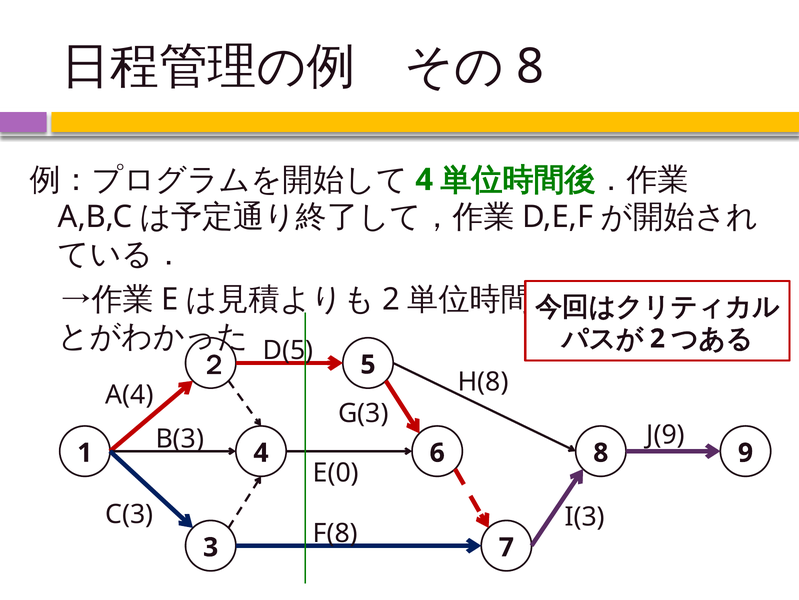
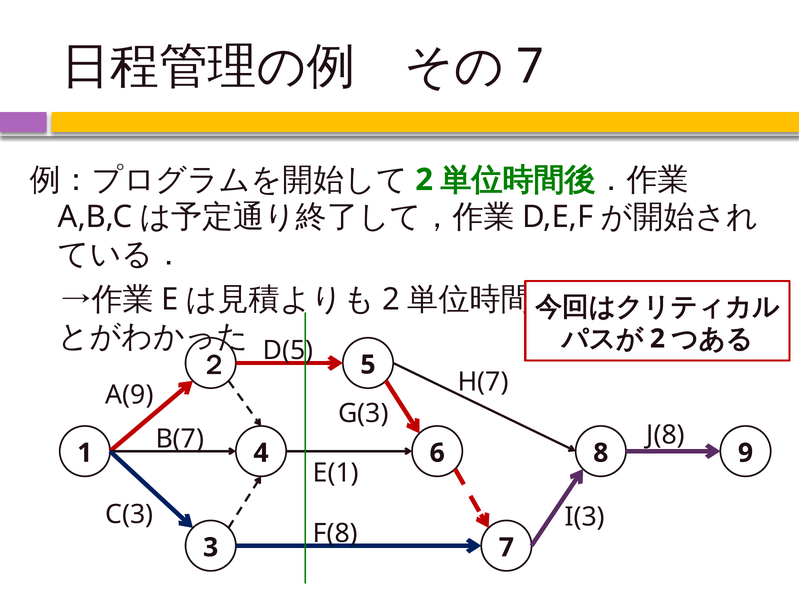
8 at (530, 67): 8 -> 7
4 at (424, 180): 4 -> 2
H(8: H(8 -> H(7
A(4: A(4 -> A(9
J(9: J(9 -> J(8
B(3: B(3 -> B(7
E(0: E(0 -> E(1
